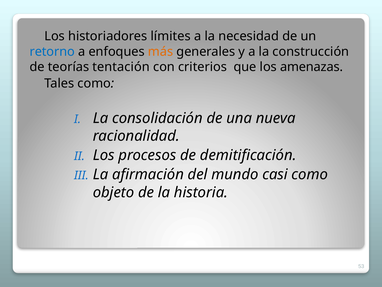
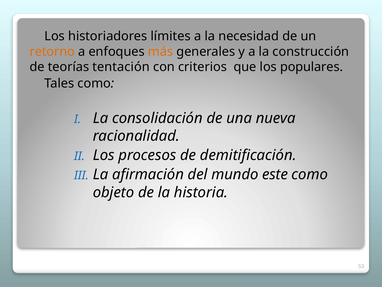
retorno colour: blue -> orange
amenazas: amenazas -> populares
casi: casi -> este
